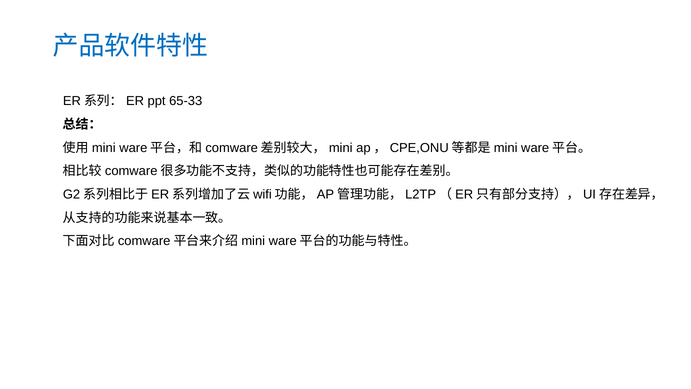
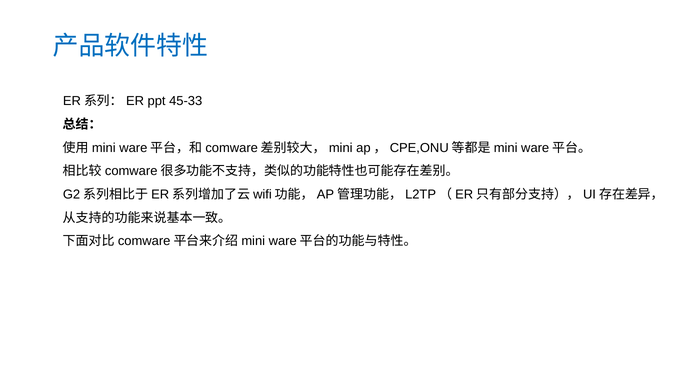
65-33: 65-33 -> 45-33
